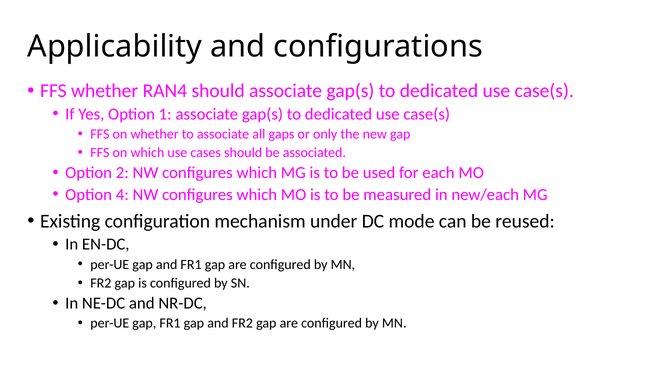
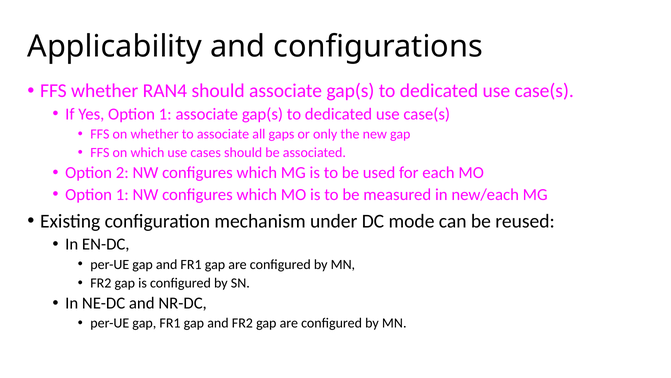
4 at (122, 194): 4 -> 1
